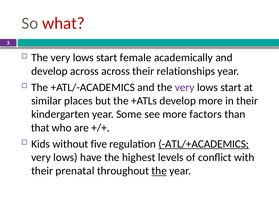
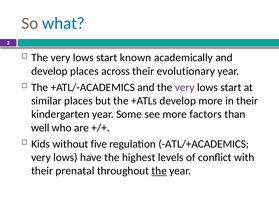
what colour: red -> blue
female: female -> known
develop across: across -> places
relationships: relationships -> evolutionary
that: that -> well
ATL/+ACADEMICS underline: present -> none
